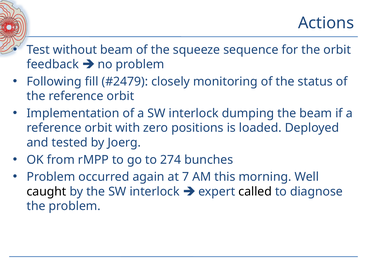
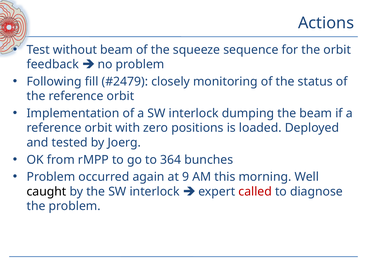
274: 274 -> 364
7: 7 -> 9
called colour: black -> red
